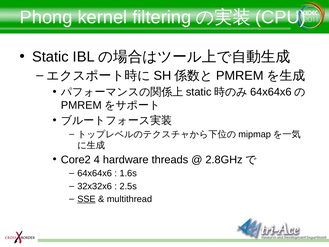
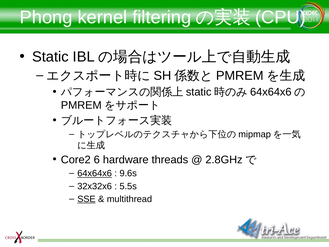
4: 4 -> 6
64x64x6 at (95, 173) underline: none -> present
1.6s: 1.6s -> 9.6s
2.5s: 2.5s -> 5.5s
